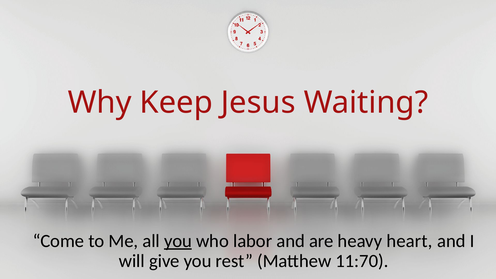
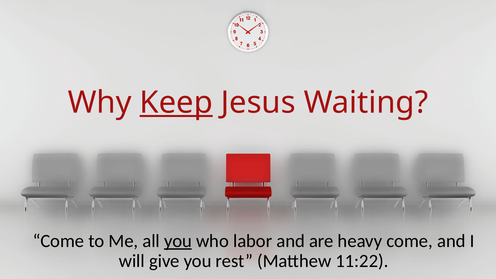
Keep underline: none -> present
heavy heart: heart -> come
11:70: 11:70 -> 11:22
